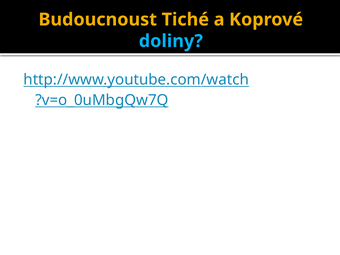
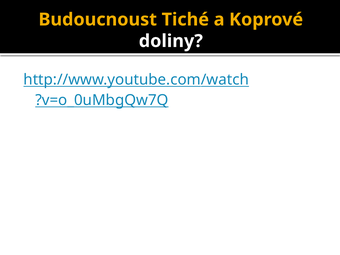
doliny colour: light blue -> white
